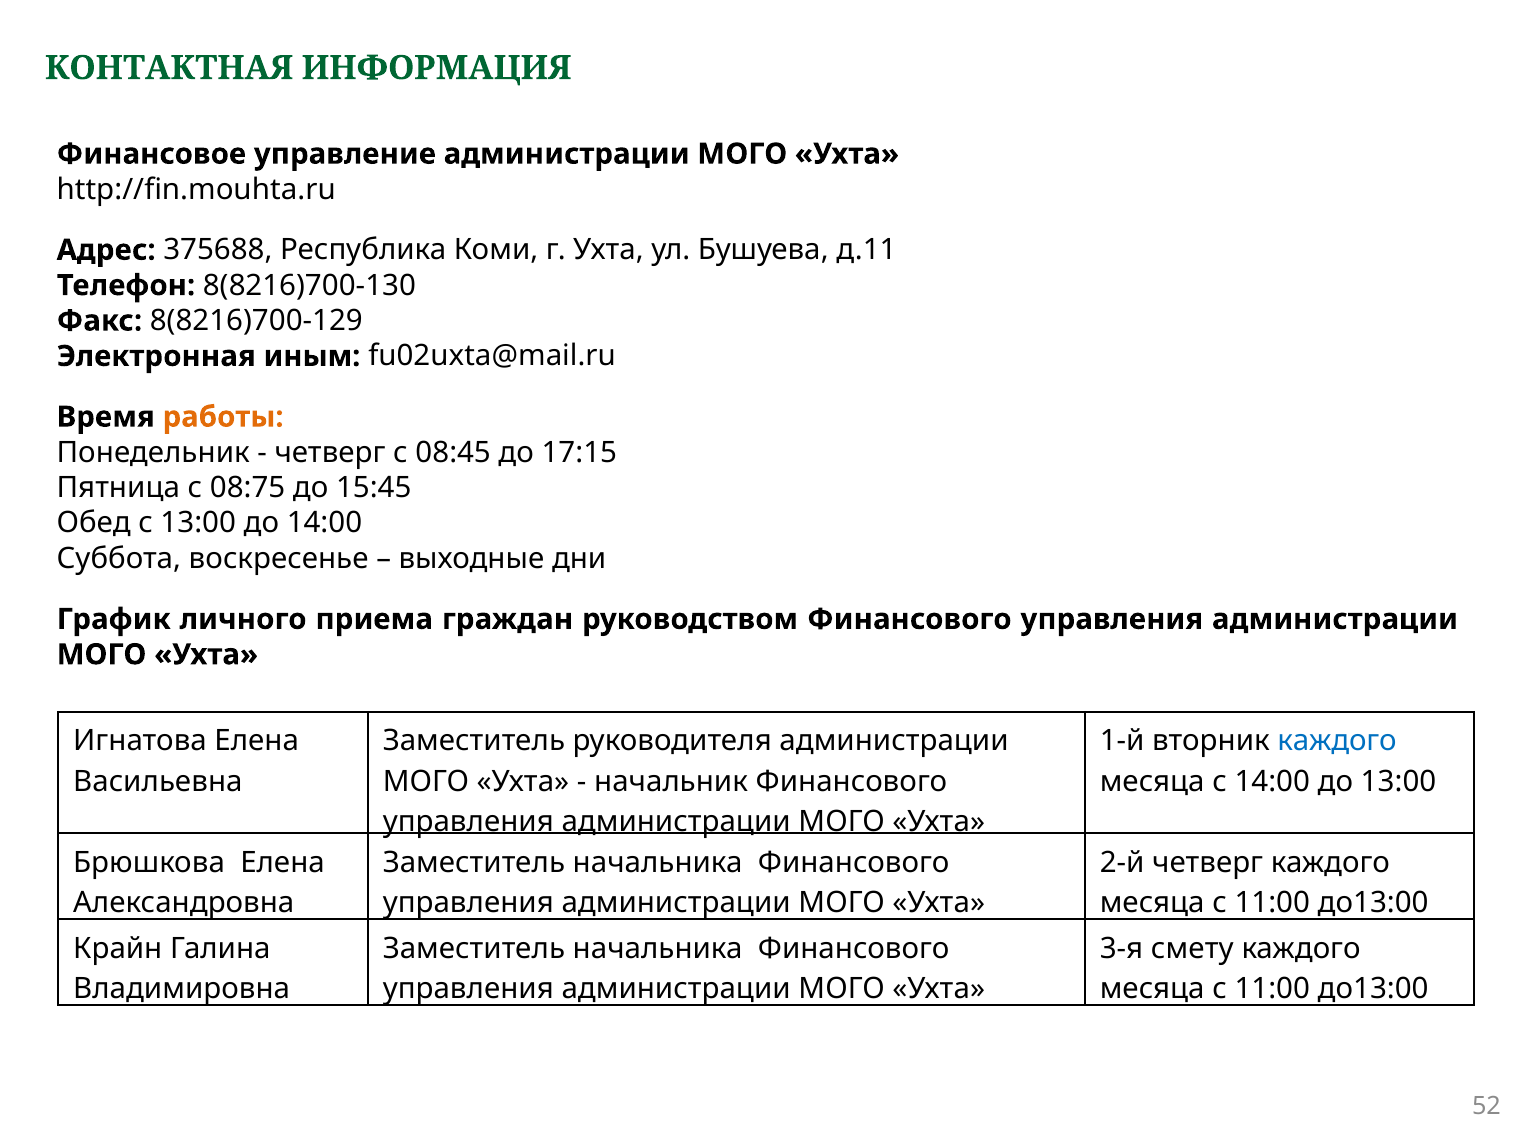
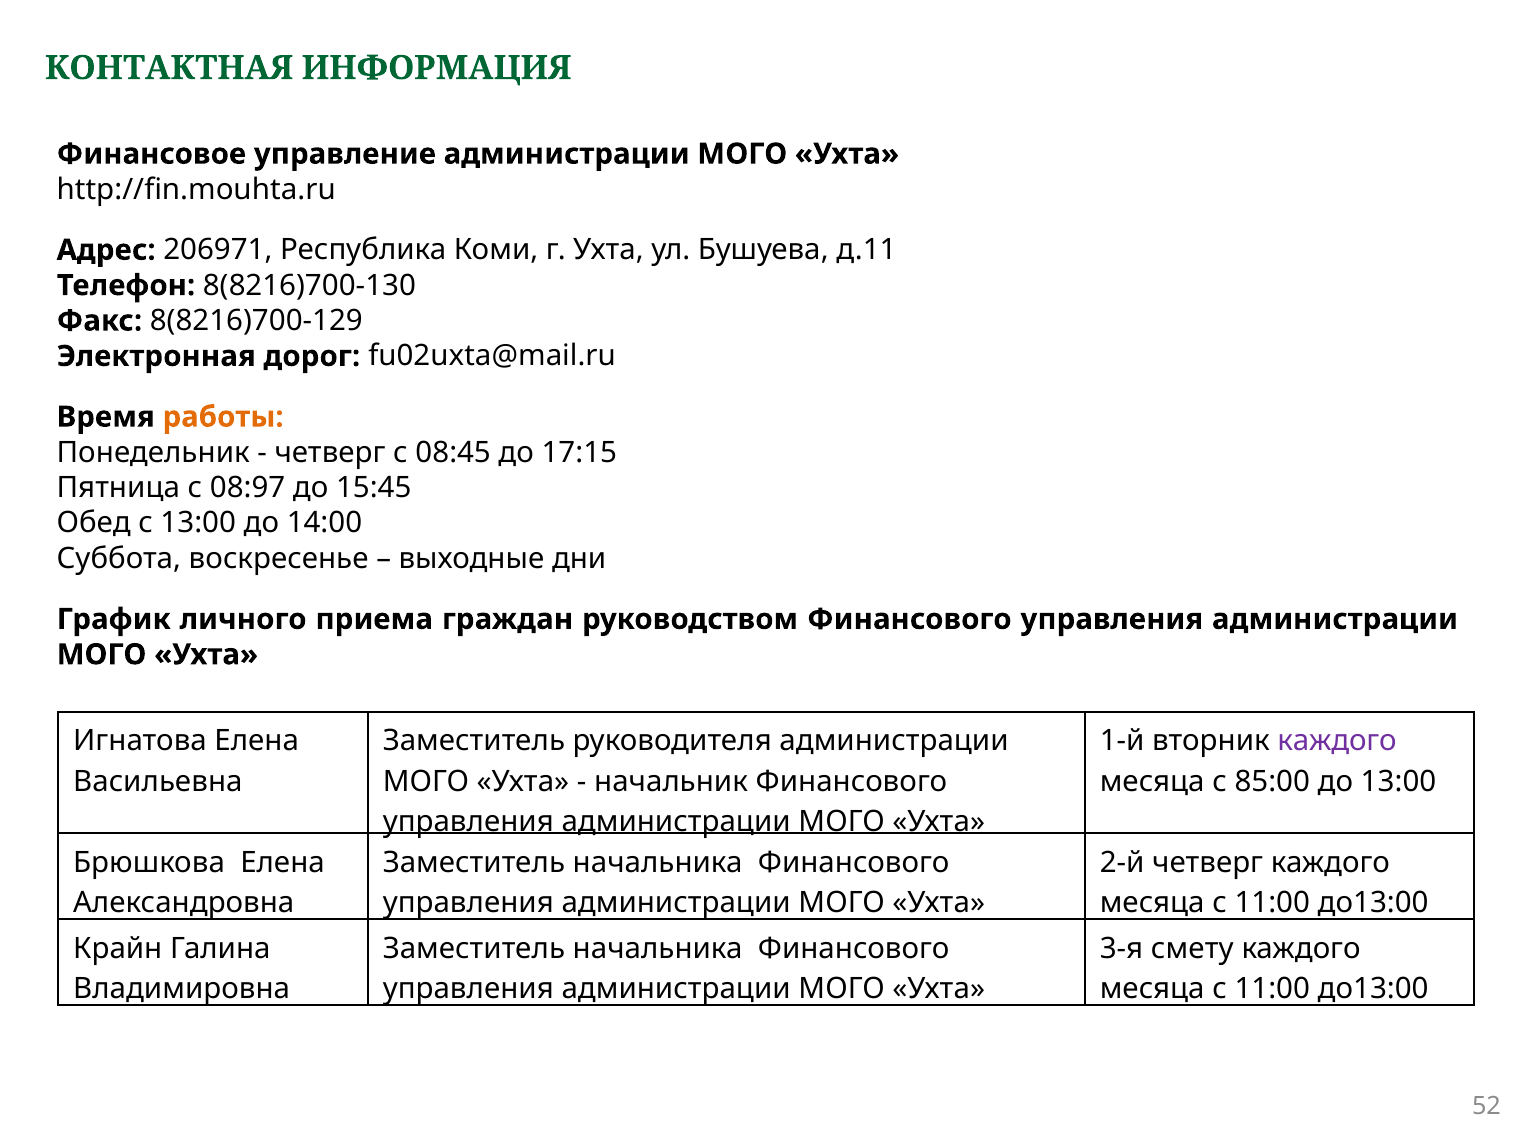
375688: 375688 -> 206971
иным: иным -> дорог
08:75: 08:75 -> 08:97
каждого at (1337, 741) colour: blue -> purple
с 14:00: 14:00 -> 85:00
